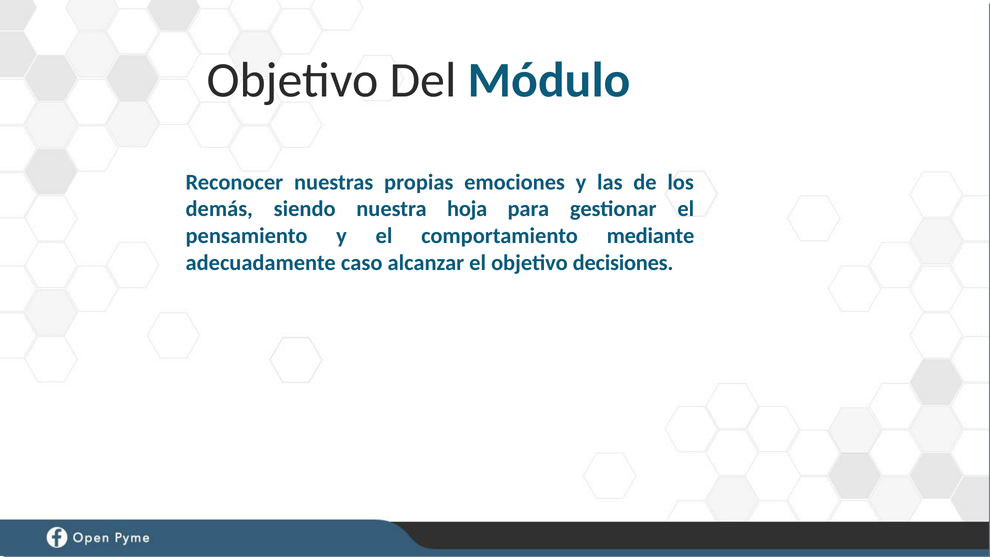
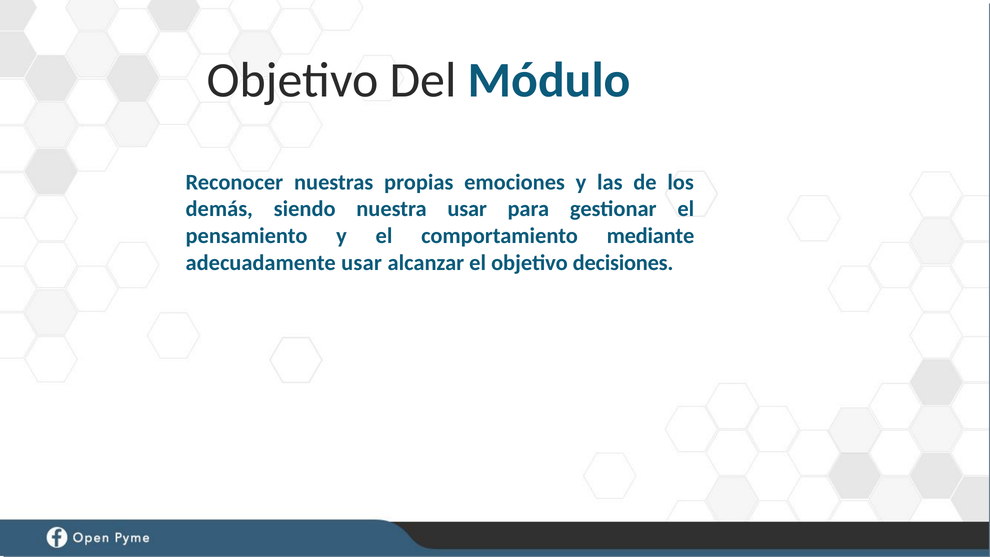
nuestra hoja: hoja -> usar
adecuadamente caso: caso -> usar
